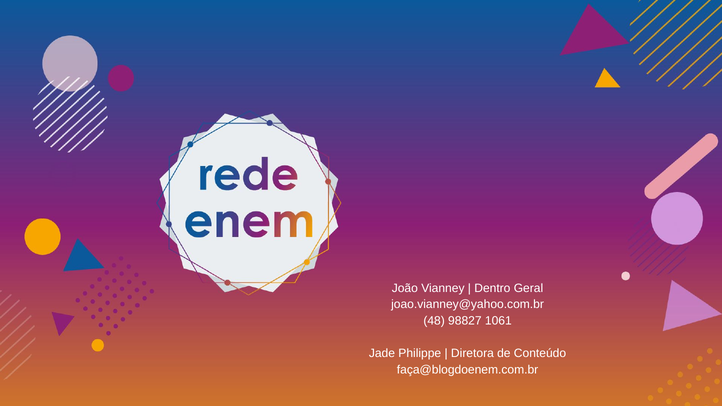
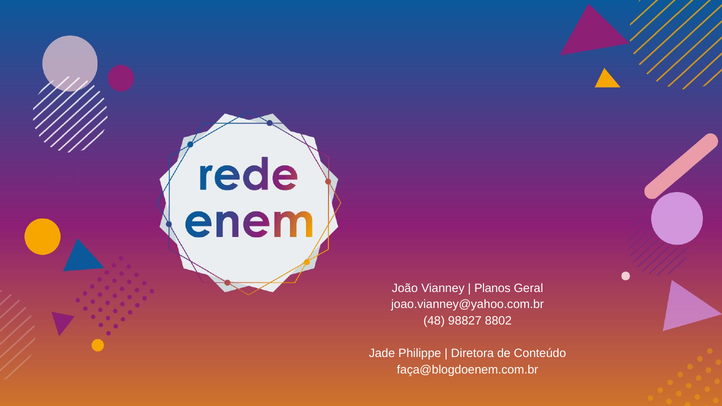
Dentro: Dentro -> Planos
1061: 1061 -> 8802
